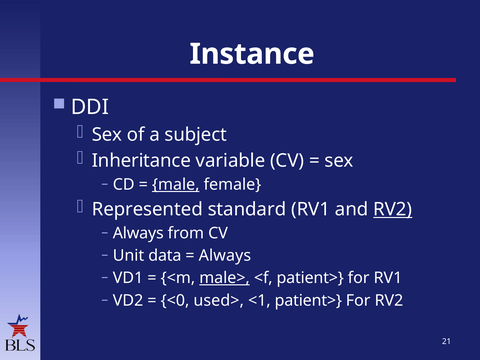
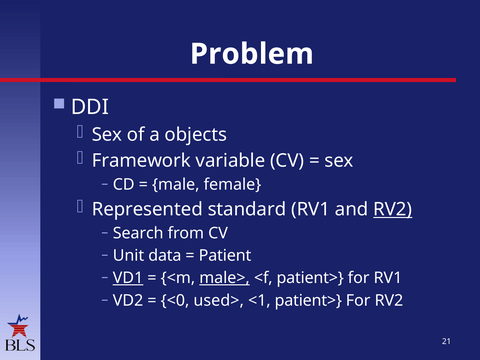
Instance: Instance -> Problem
subject: subject -> objects
Inheritance: Inheritance -> Framework
male underline: present -> none
Always at (138, 233): Always -> Search
Always at (225, 256): Always -> Patient
VD1 underline: none -> present
